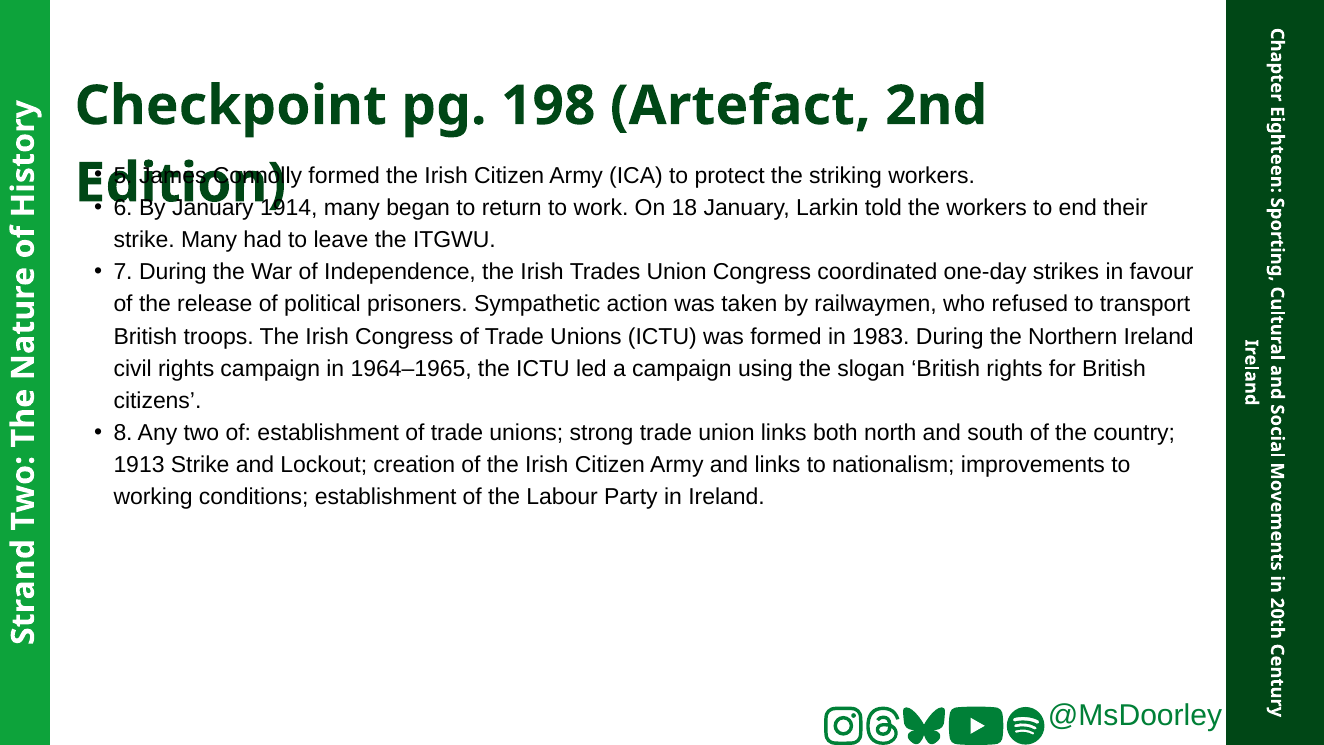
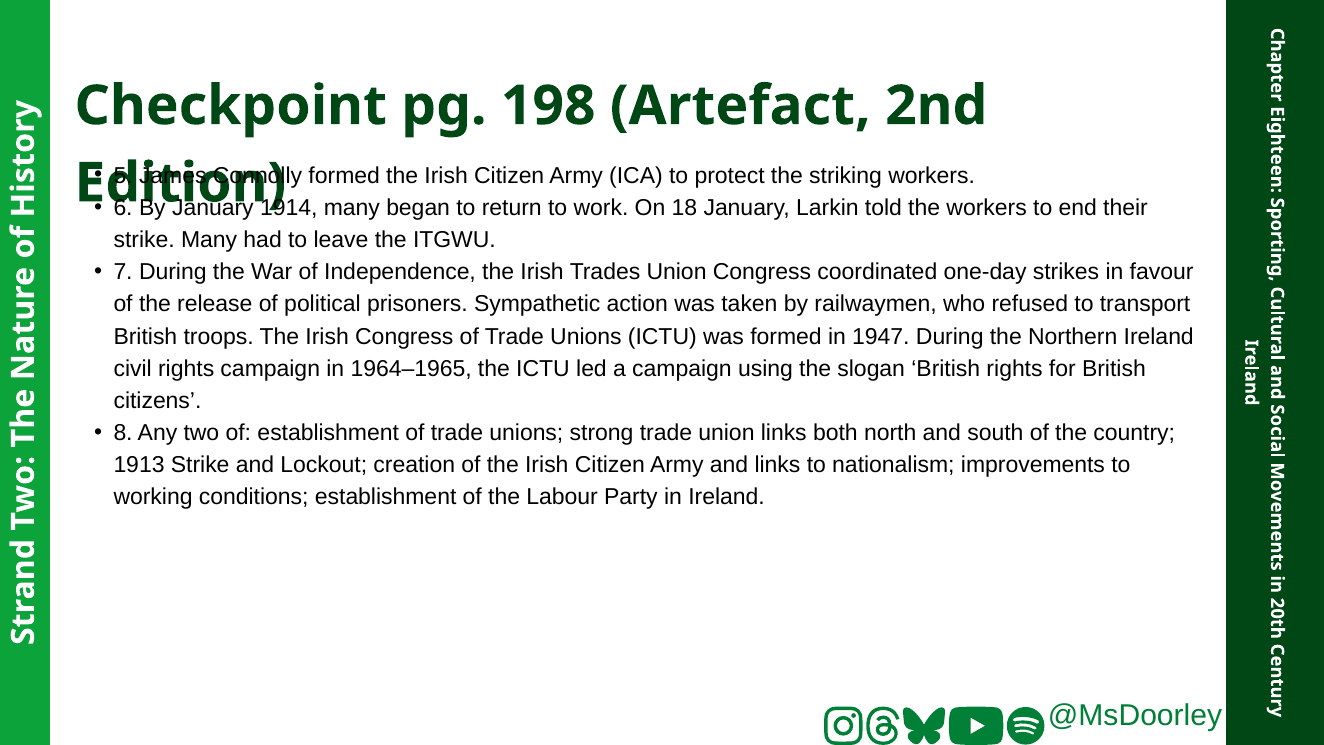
1983: 1983 -> 1947
